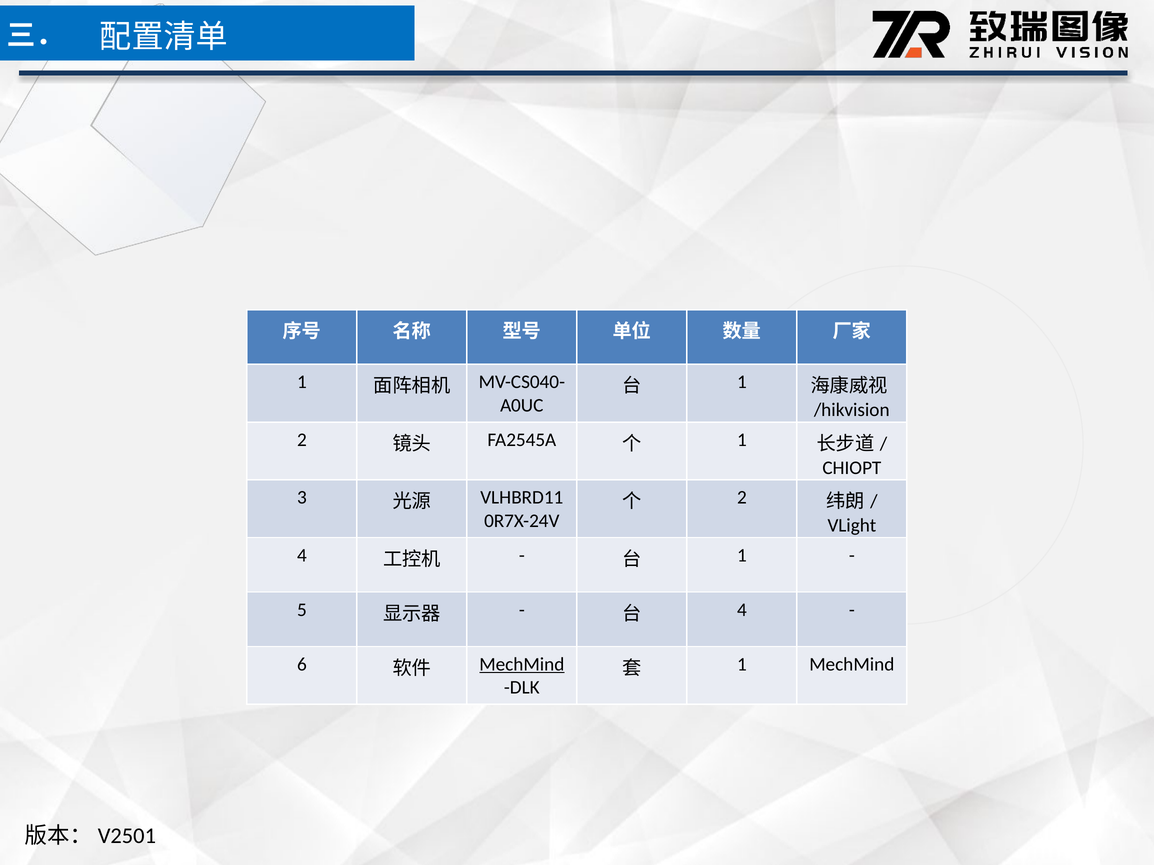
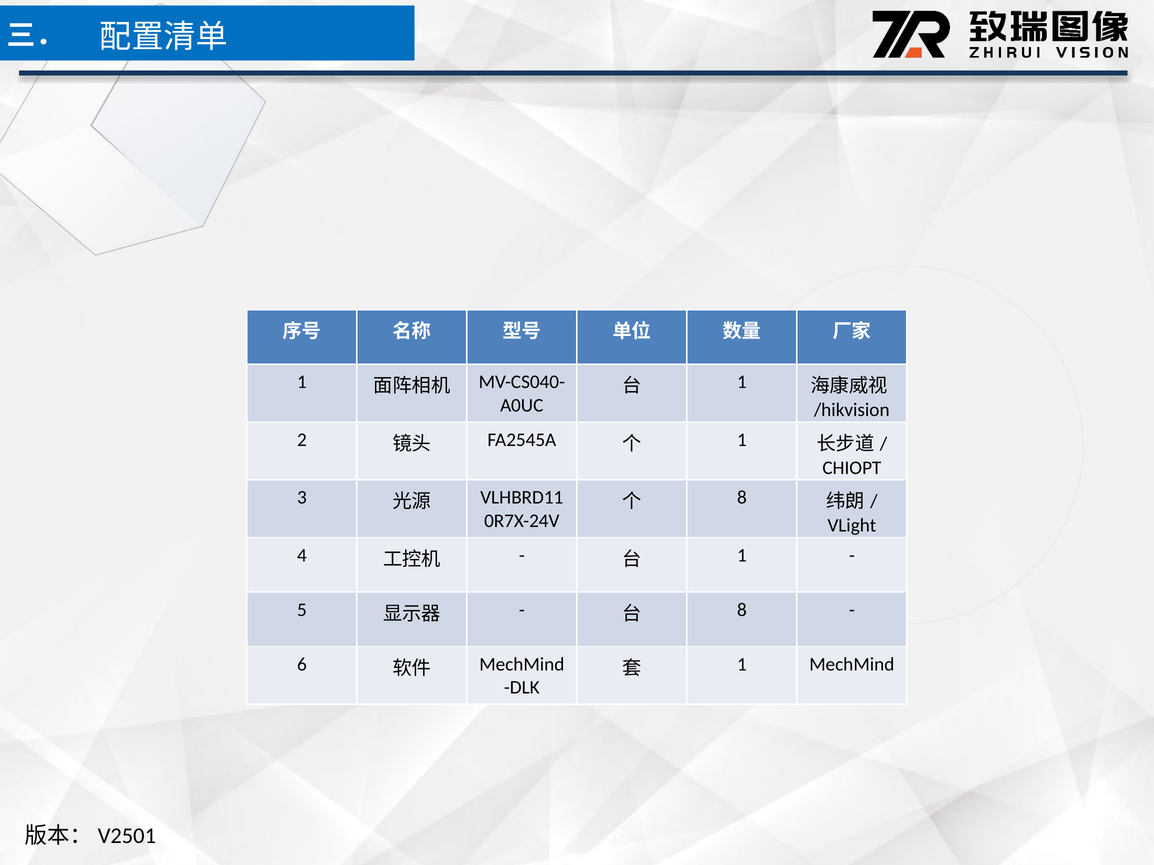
2 at (742, 498): 2 -> 8
4 at (742, 610): 4 -> 8
MechMind at (522, 665) underline: present -> none
